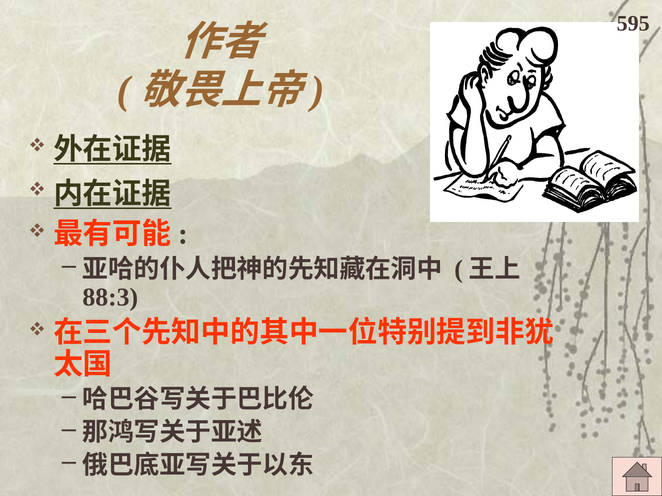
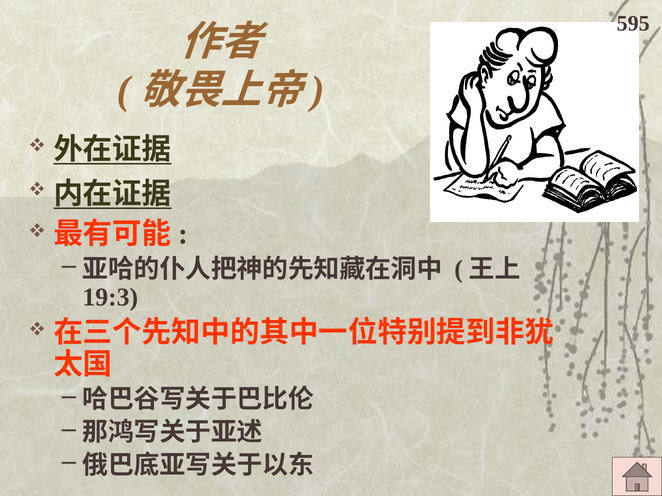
88:3: 88:3 -> 19:3
